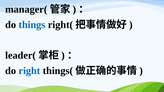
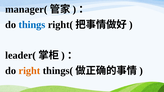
right colour: blue -> orange
